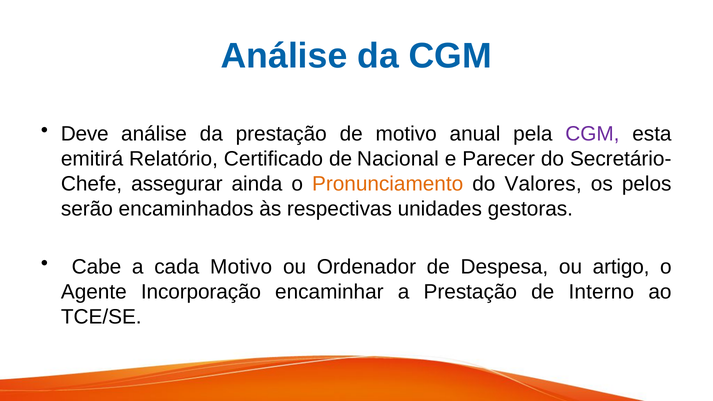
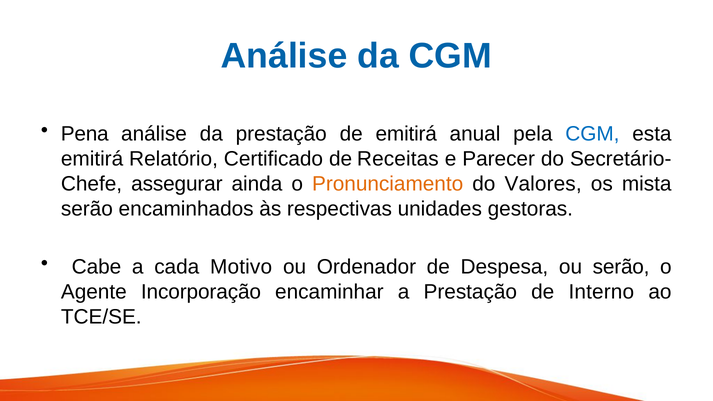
Deve: Deve -> Pena
de motivo: motivo -> emitirá
CGM at (592, 134) colour: purple -> blue
Nacional: Nacional -> Receitas
pelos: pelos -> mista
ou artigo: artigo -> serão
